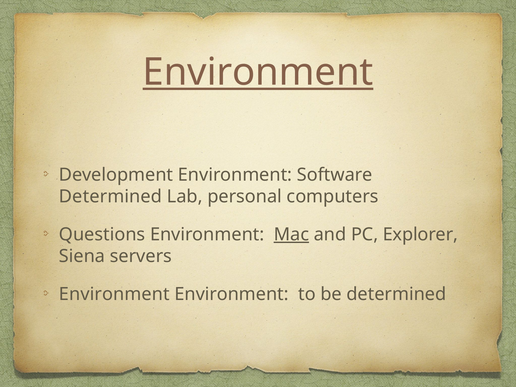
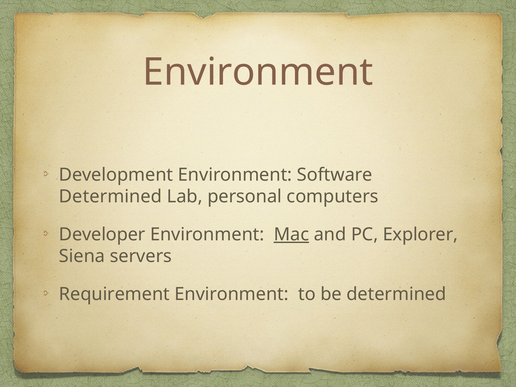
Environment at (258, 72) underline: present -> none
Questions: Questions -> Developer
Environment at (114, 294): Environment -> Requirement
